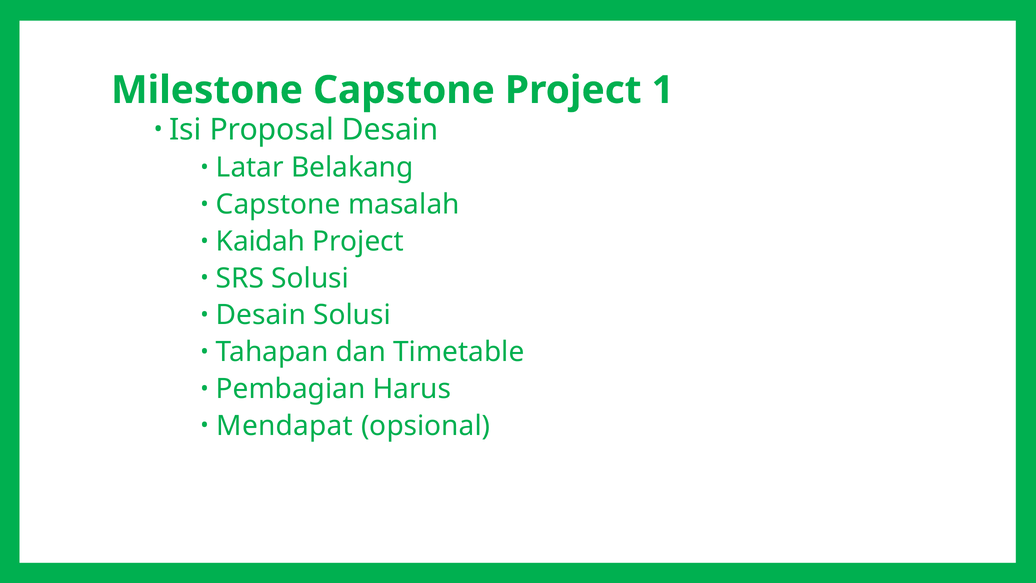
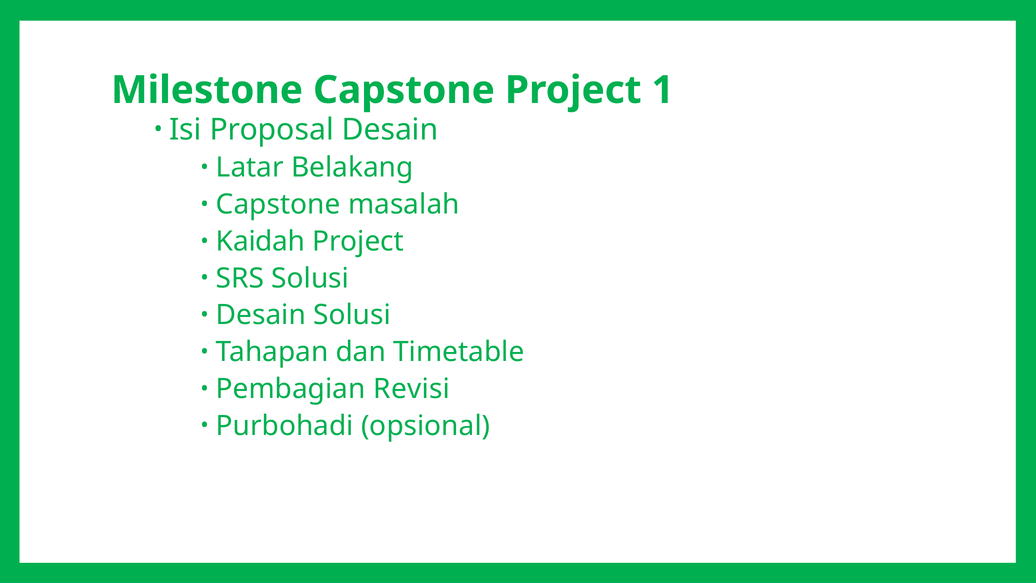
Harus: Harus -> Revisi
Mendapat: Mendapat -> Purbohadi
